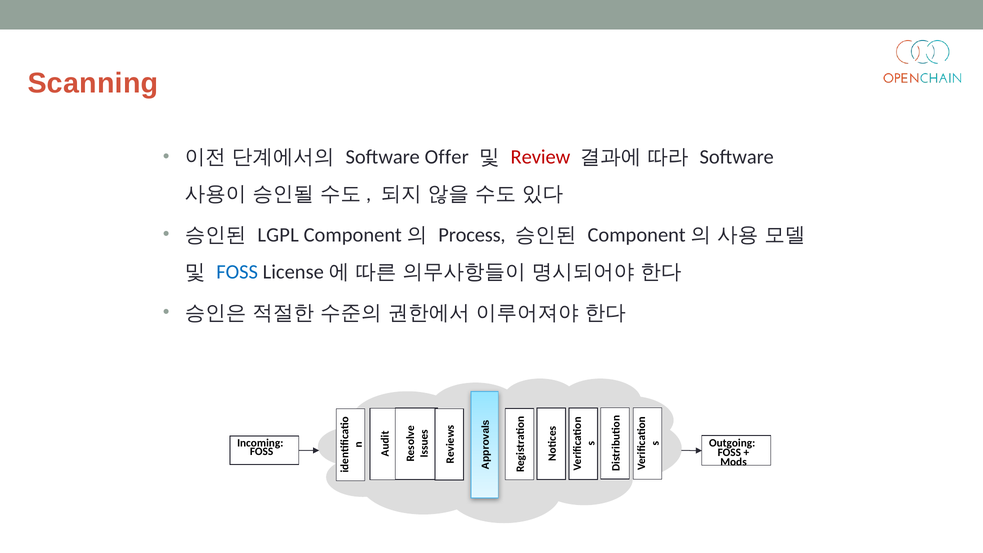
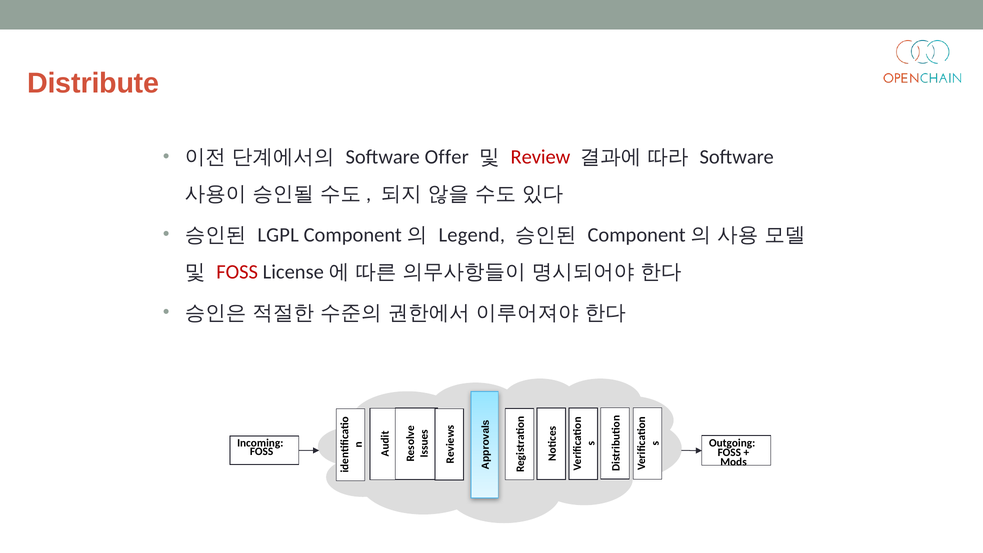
Scanning: Scanning -> Distribute
Process: Process -> Legend
FOSS at (237, 272) colour: blue -> red
